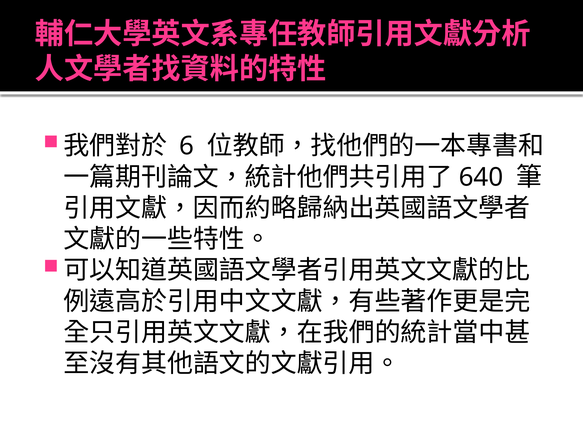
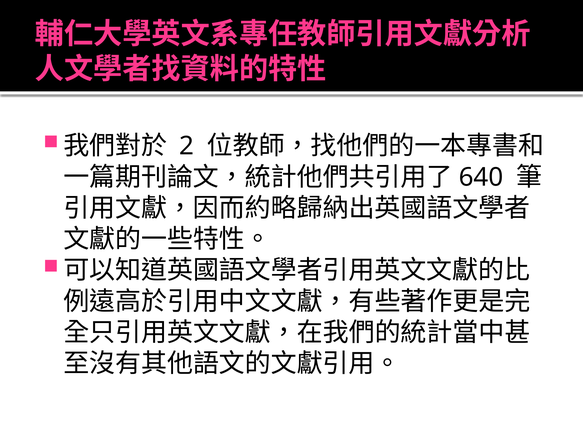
6: 6 -> 2
